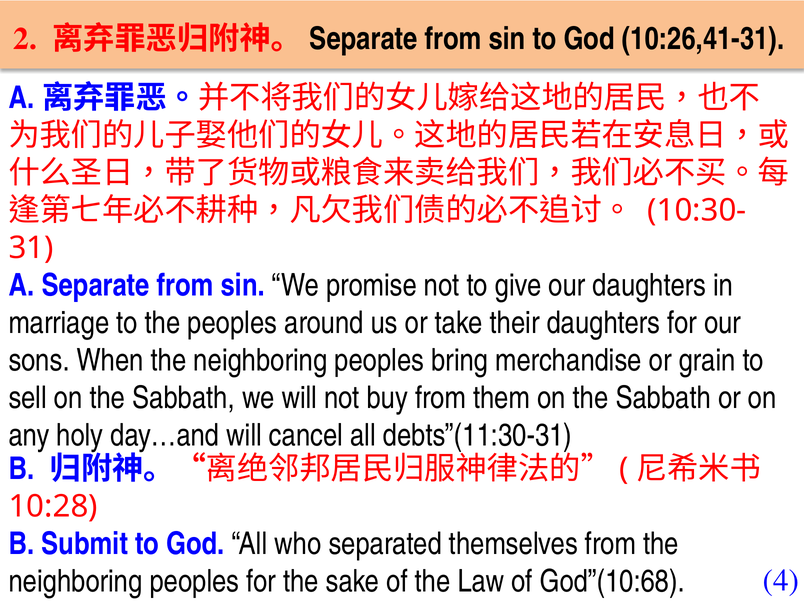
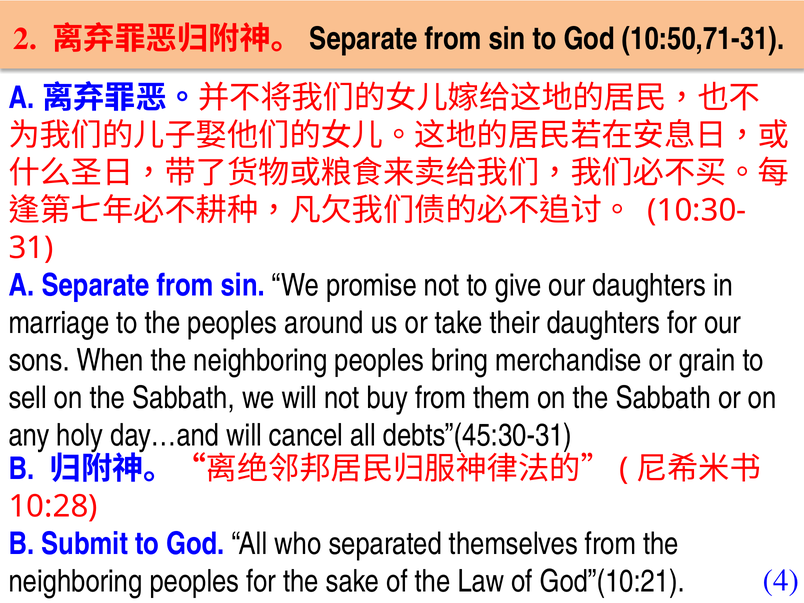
10:26,41-31: 10:26,41-31 -> 10:50,71-31
debts”(11:30-31: debts”(11:30-31 -> debts”(45:30-31
God”(10:68: God”(10:68 -> God”(10:21
